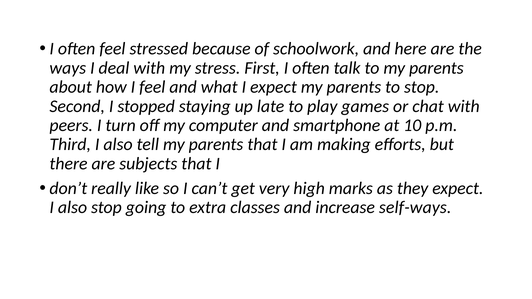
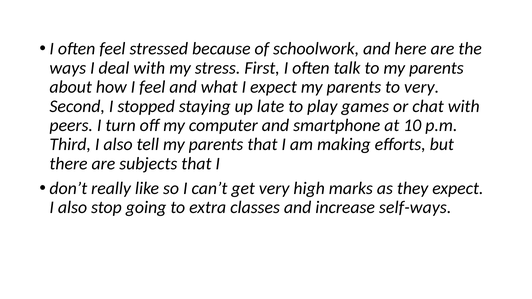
to stop: stop -> very
